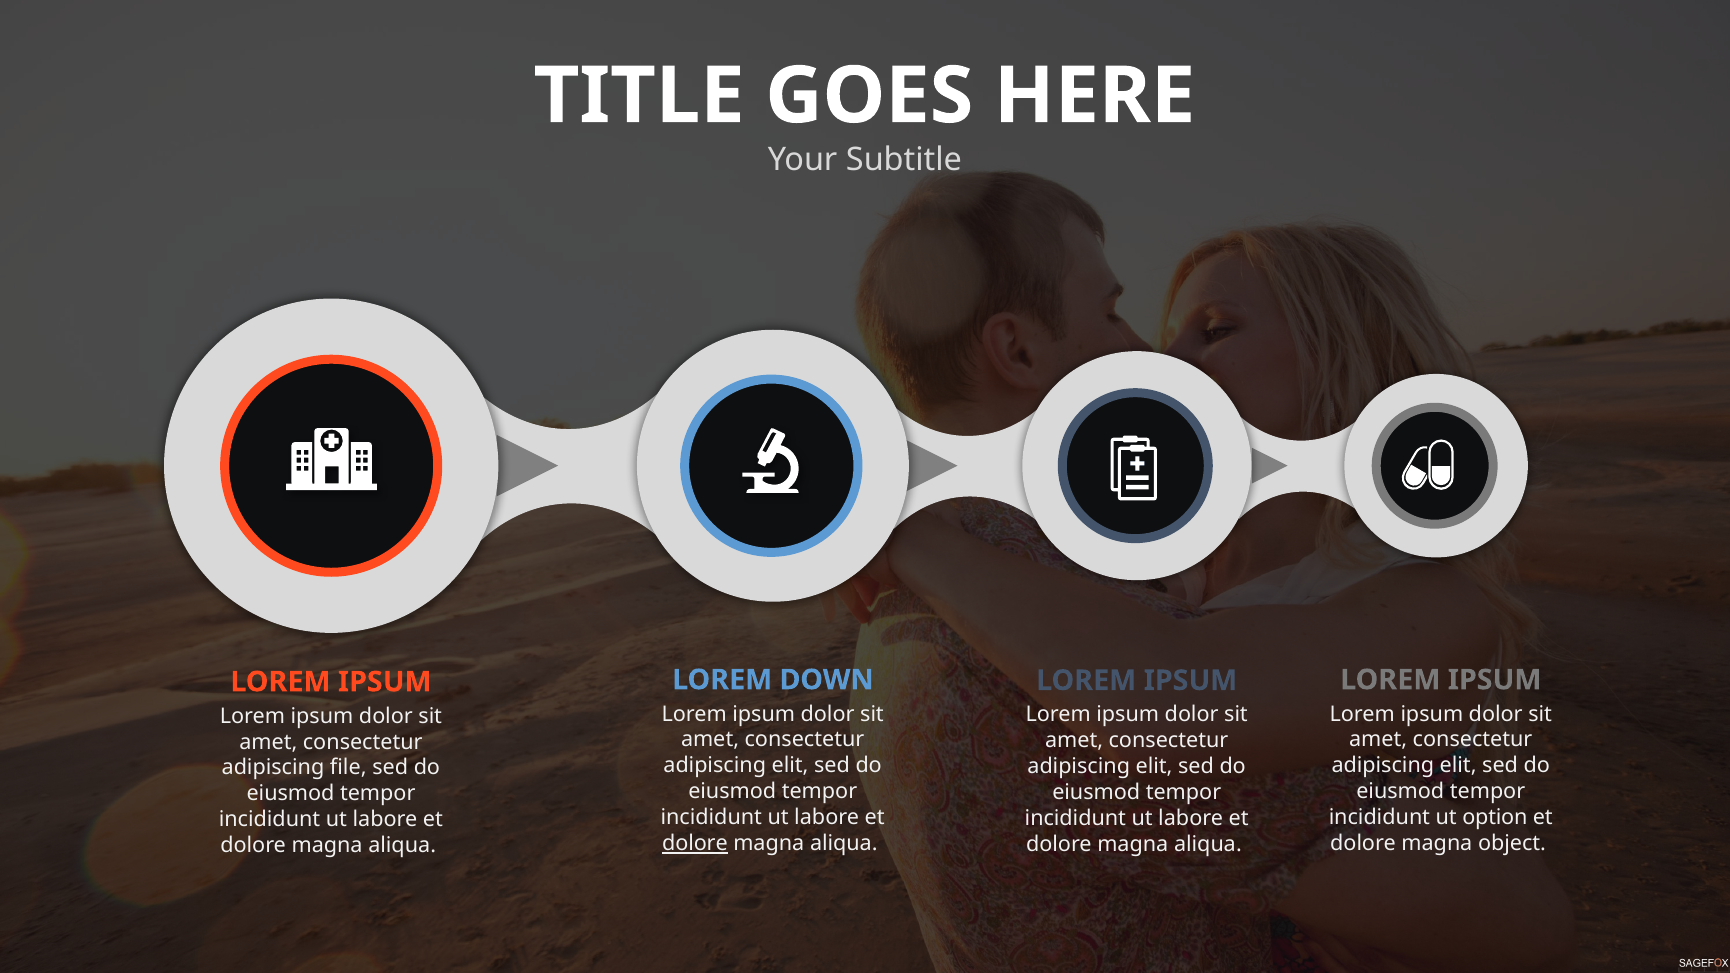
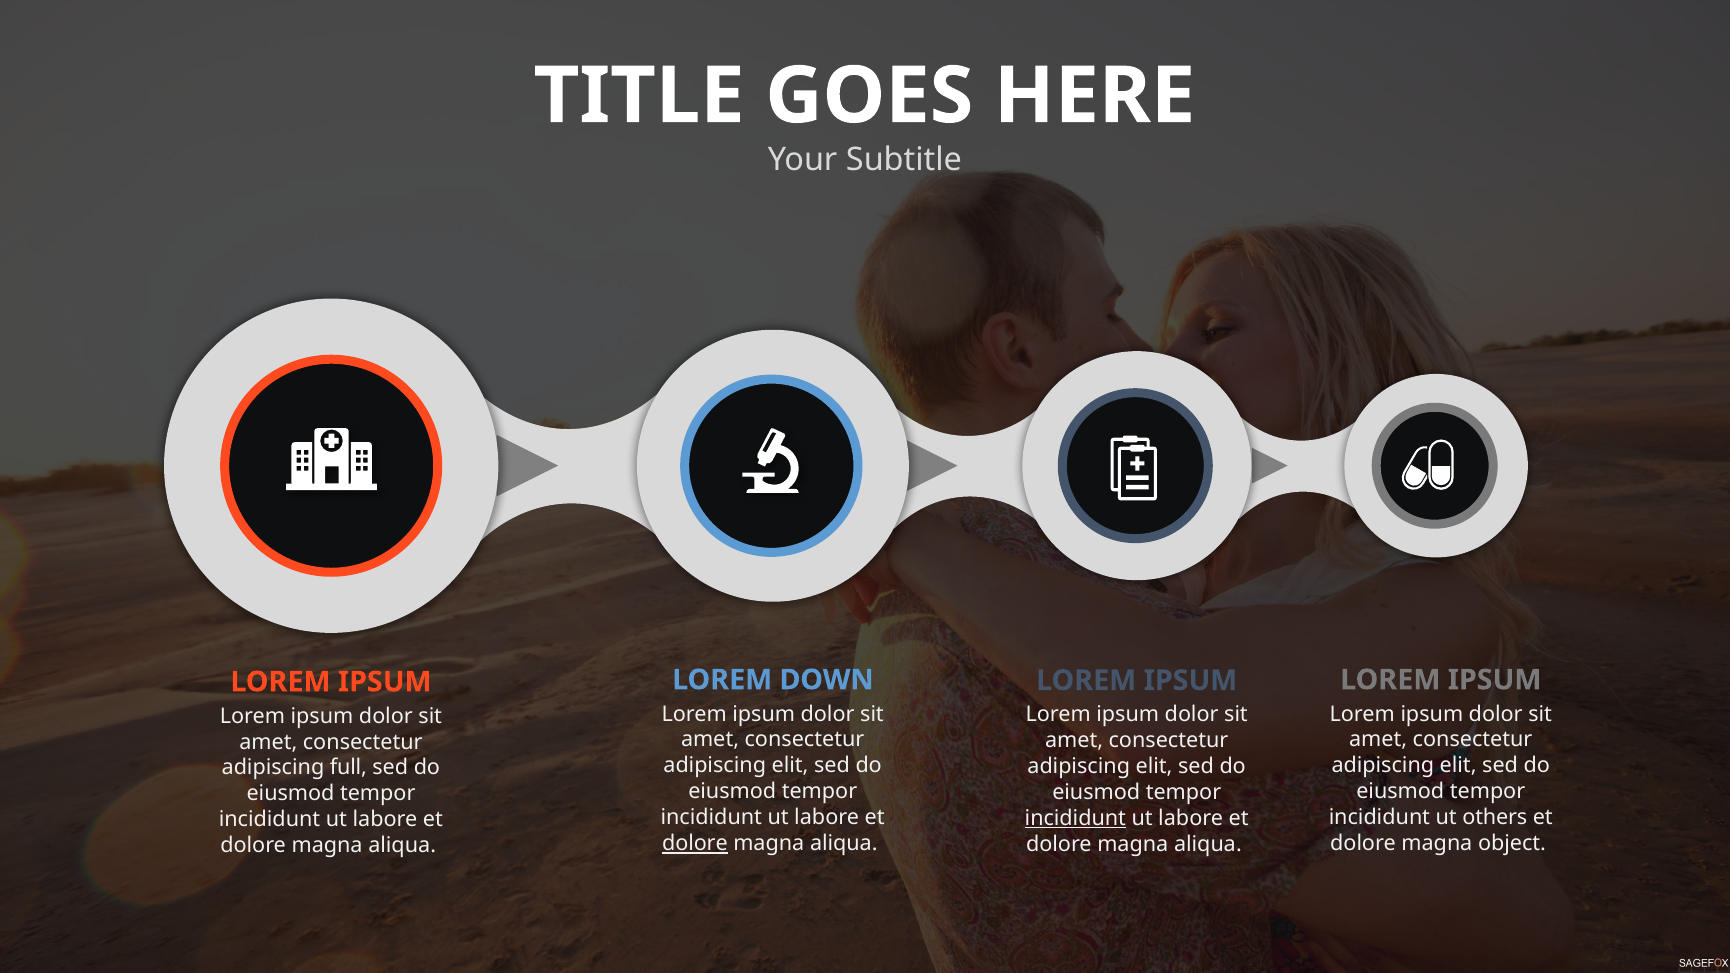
file: file -> full
option: option -> others
incididunt at (1075, 819) underline: none -> present
